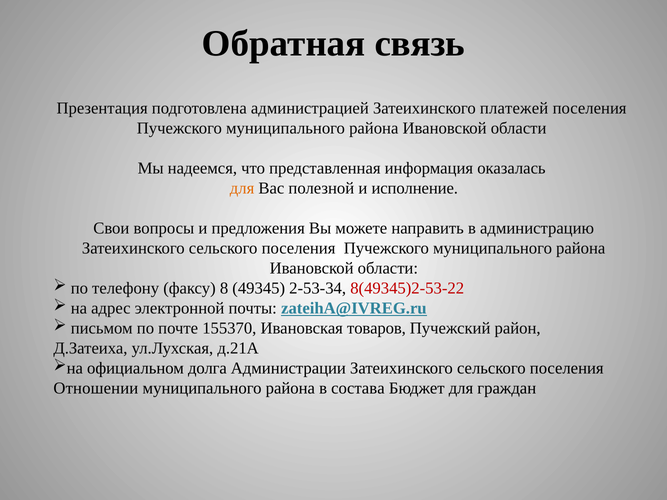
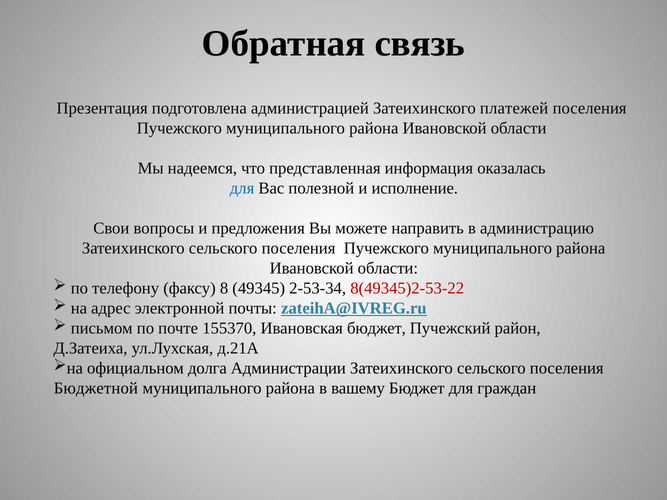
для at (242, 188) colour: orange -> blue
Ивановская товаров: товаров -> бюджет
Отношении: Отношении -> Бюджетной
состава: состава -> вашему
